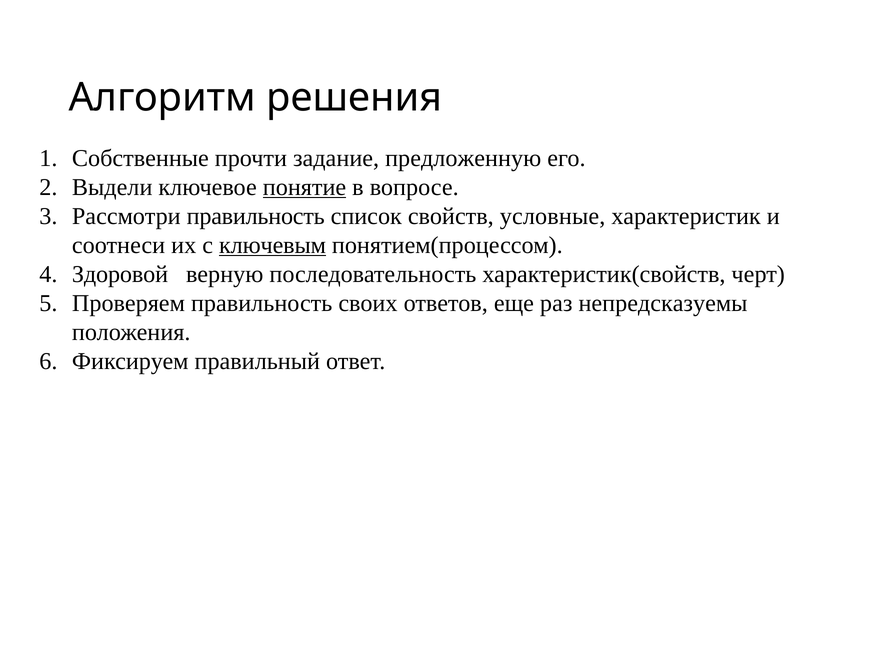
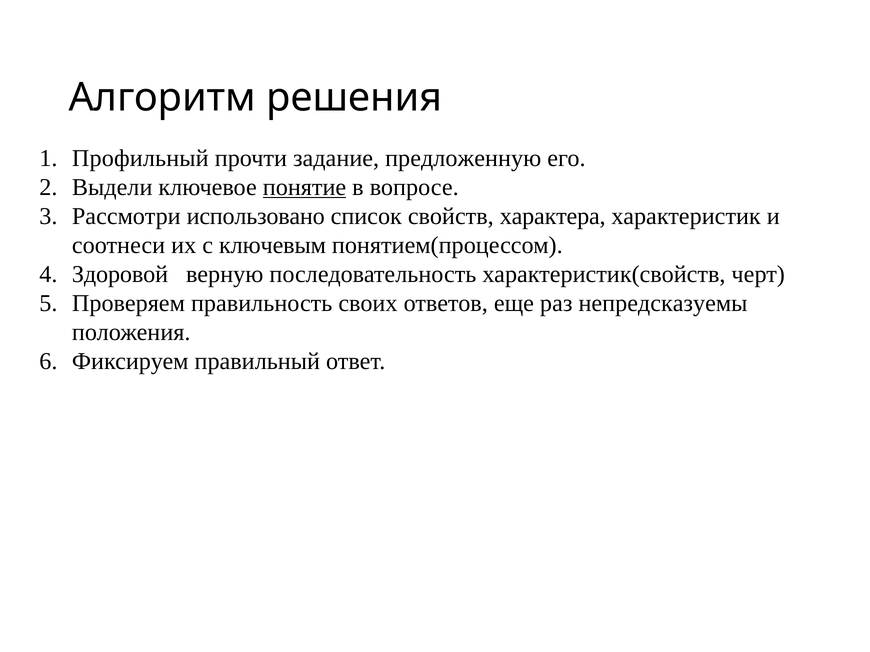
Собственные: Собственные -> Профильный
Рассмотри правильность: правильность -> использовано
условные: условные -> характера
ключевым underline: present -> none
